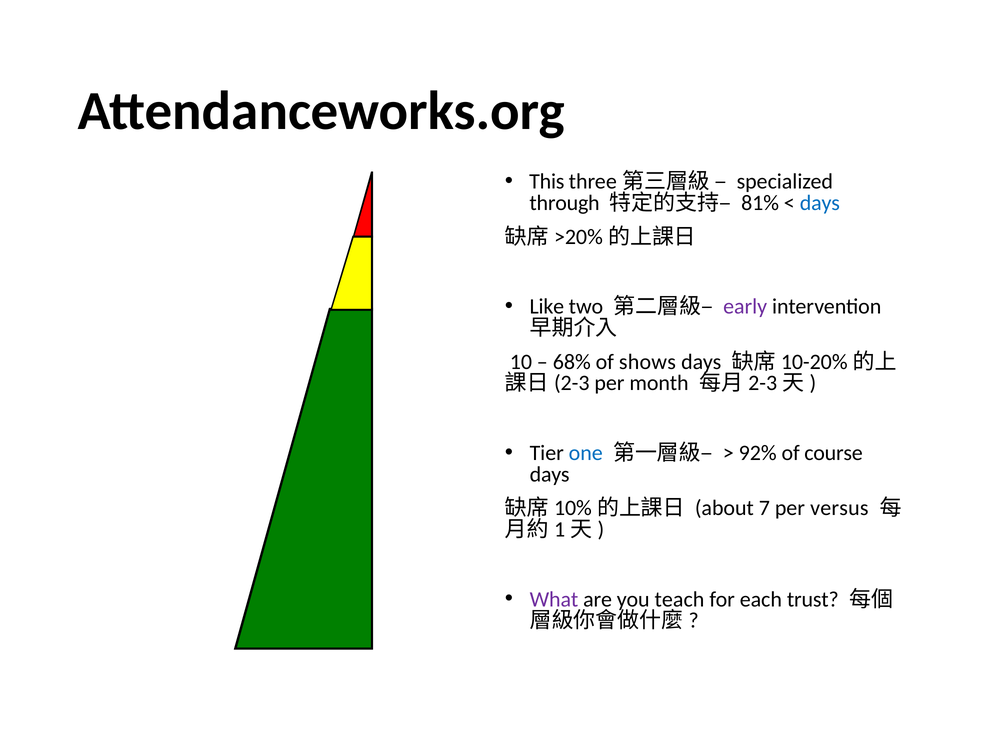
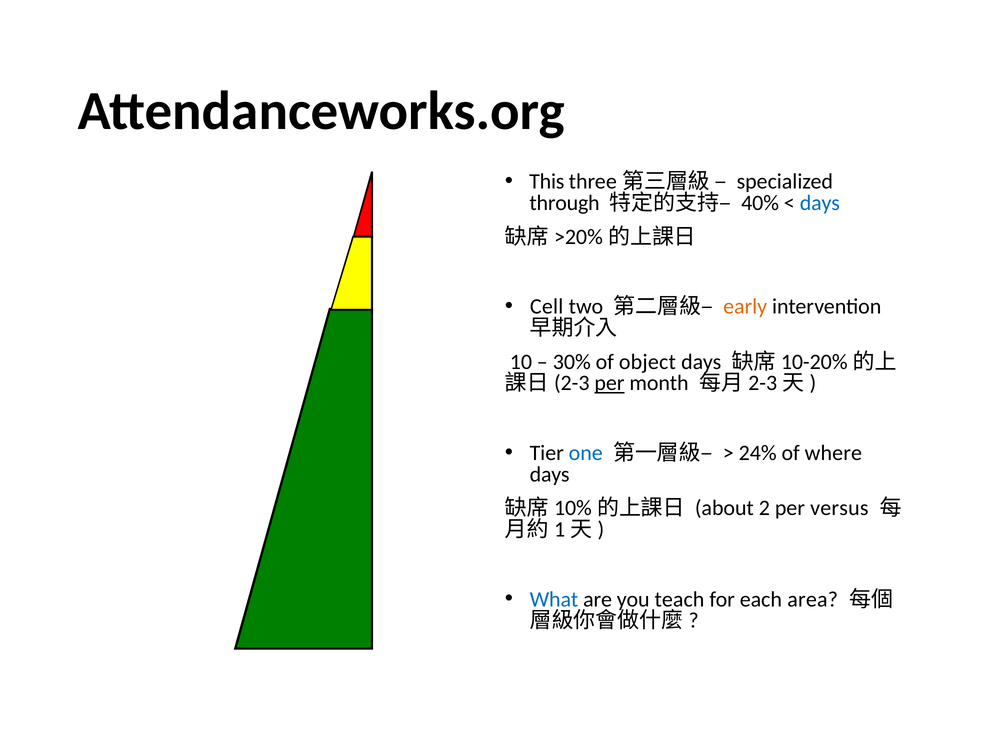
81%: 81% -> 40%
Like: Like -> Cell
early colour: purple -> orange
68%: 68% -> 30%
shows: shows -> object
per at (609, 383) underline: none -> present
92%: 92% -> 24%
course: course -> where
7: 7 -> 2
What colour: purple -> blue
trust: trust -> area
